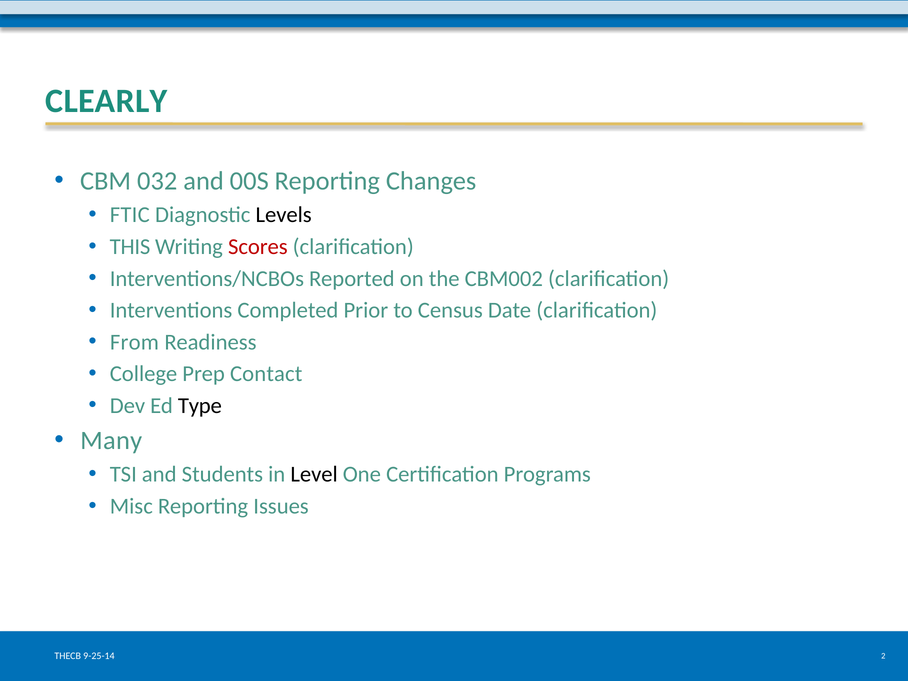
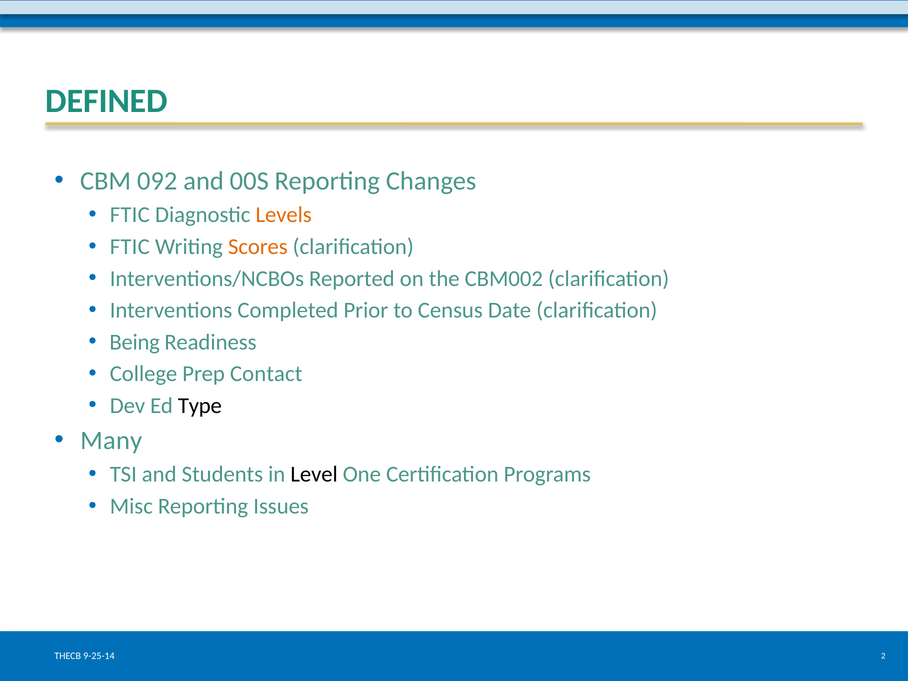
CLEARLY: CLEARLY -> DEFINED
032: 032 -> 092
Levels colour: black -> orange
THIS at (130, 247): THIS -> FTIC
Scores colour: red -> orange
From: From -> Being
